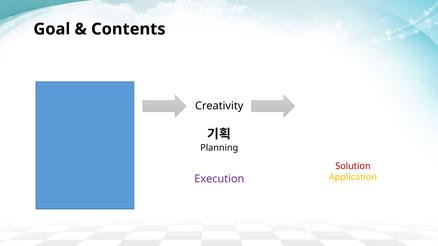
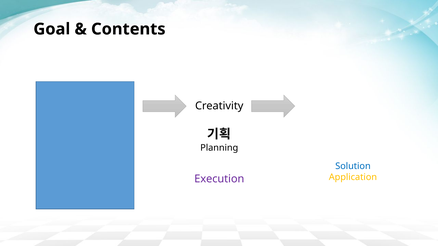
Solution colour: red -> blue
